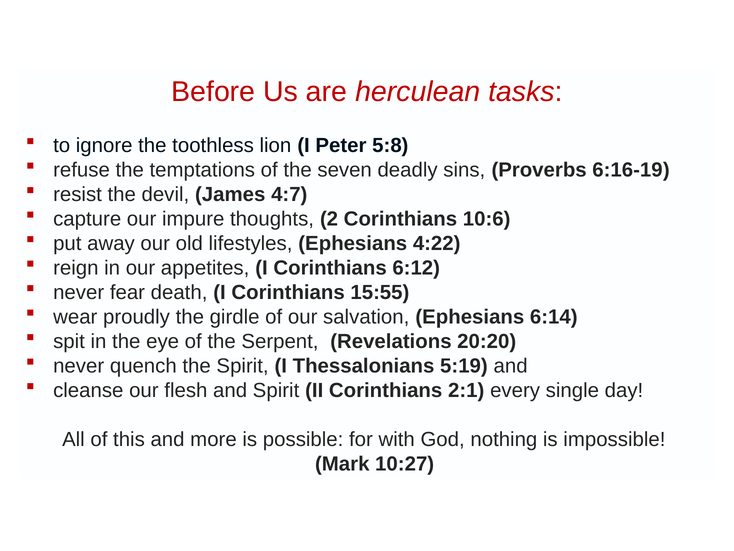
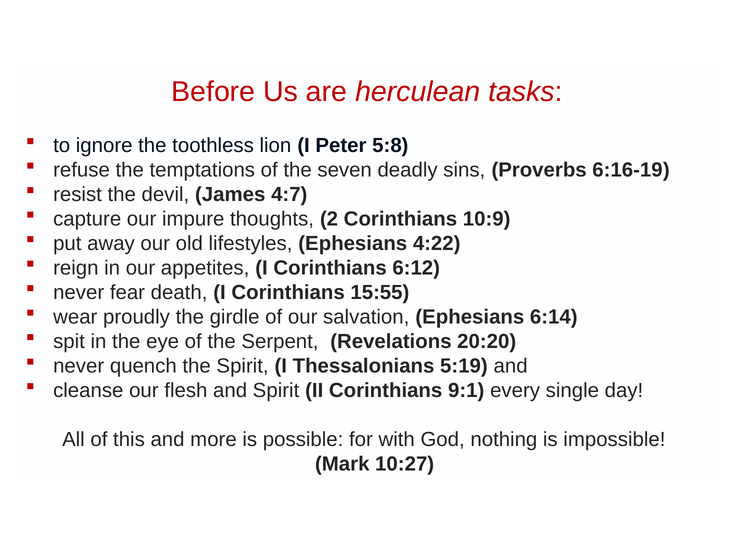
10:6: 10:6 -> 10:9
2:1: 2:1 -> 9:1
